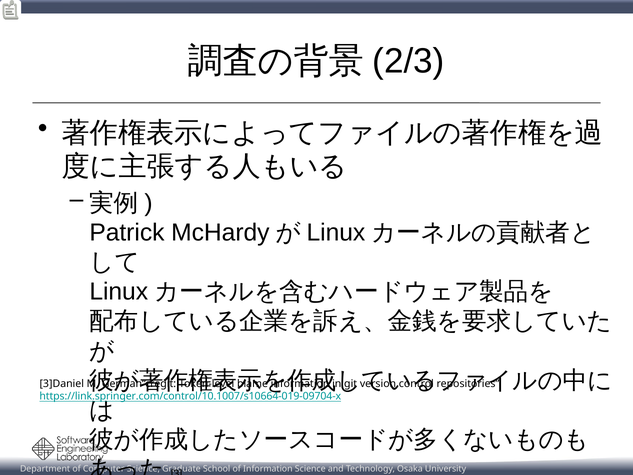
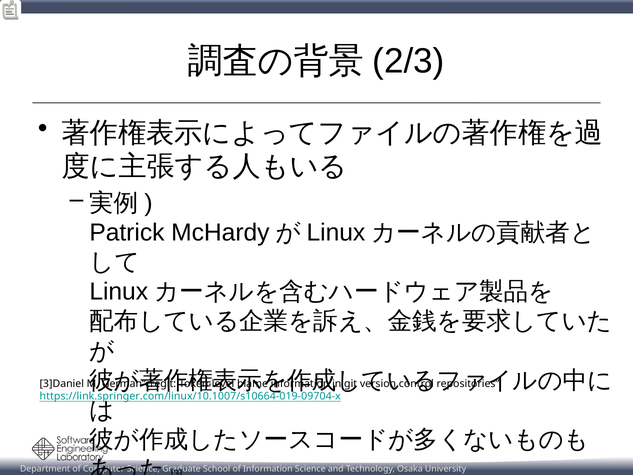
https://link.springer.com/control/10.1007/s10664-019-09704-x: https://link.springer.com/control/10.1007/s10664-019-09704-x -> https://link.springer.com/linux/10.1007/s10664-019-09704-x
